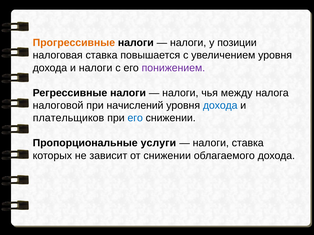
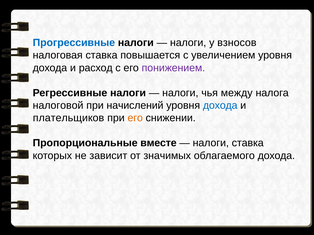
Прогрессивные colour: orange -> blue
позиции: позиции -> взносов
и налоги: налоги -> расход
его at (135, 118) colour: blue -> orange
услуги: услуги -> вместе
от снижении: снижении -> значимых
